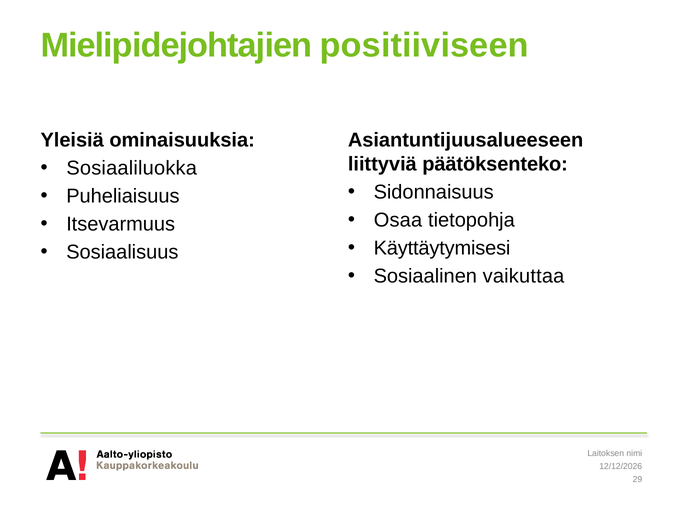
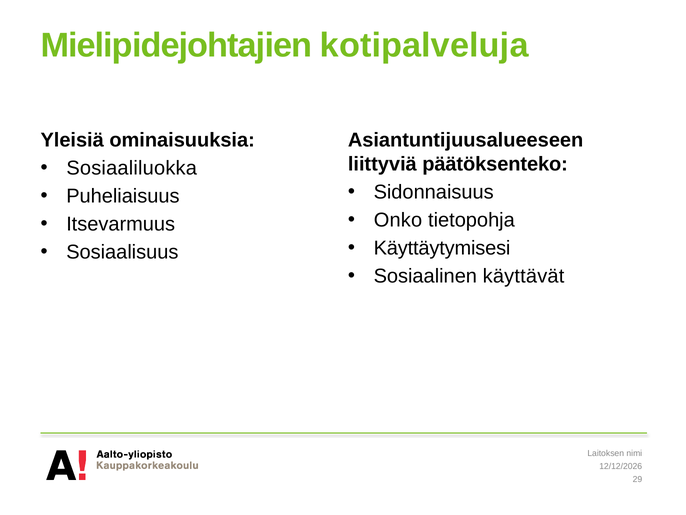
positiiviseen: positiiviseen -> kotipalveluja
Osaa: Osaa -> Onko
vaikuttaa: vaikuttaa -> käyttävät
